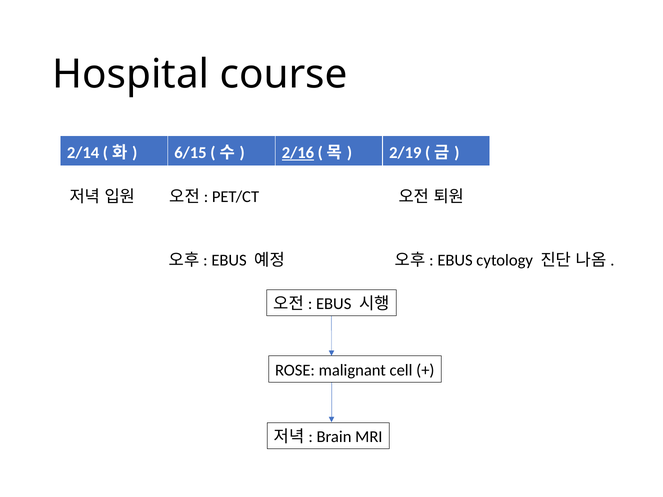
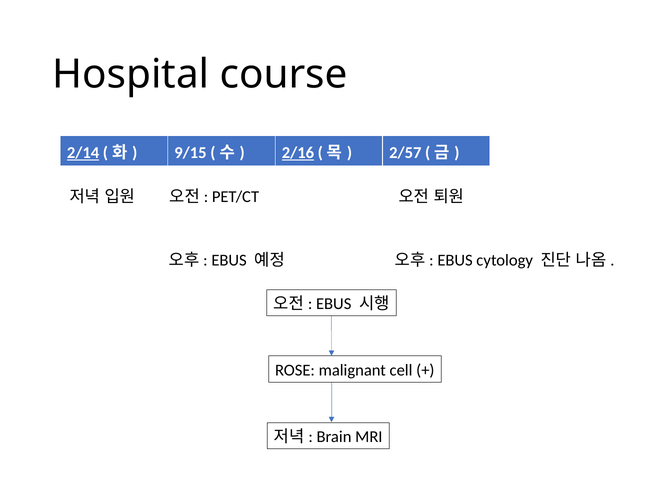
2/14 underline: none -> present
6/15: 6/15 -> 9/15
2/19: 2/19 -> 2/57
